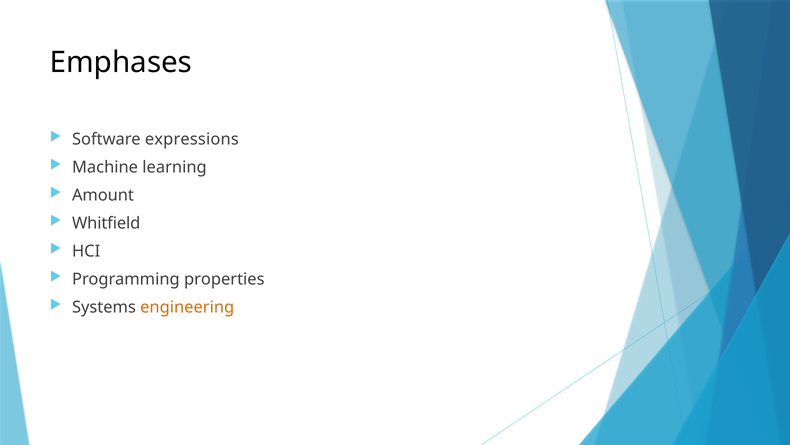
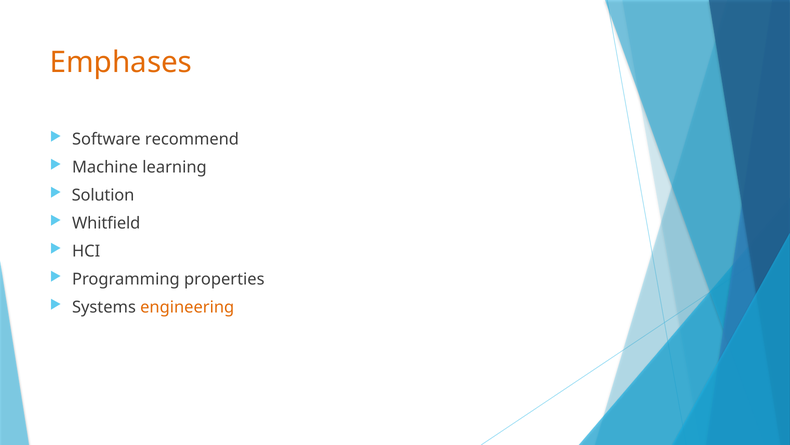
Emphases colour: black -> orange
expressions: expressions -> recommend
Amount: Amount -> Solution
